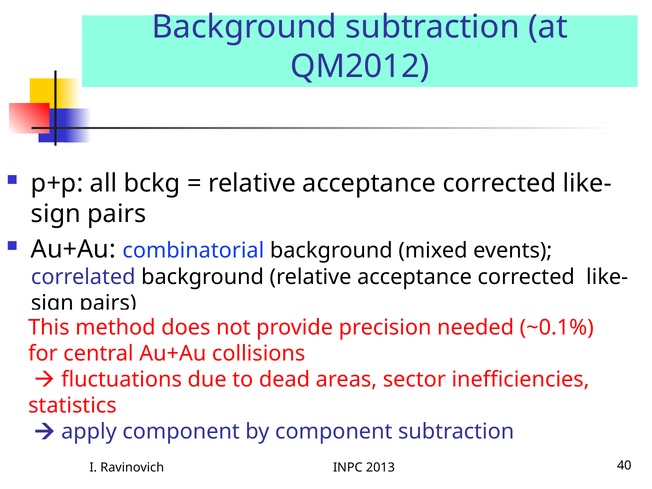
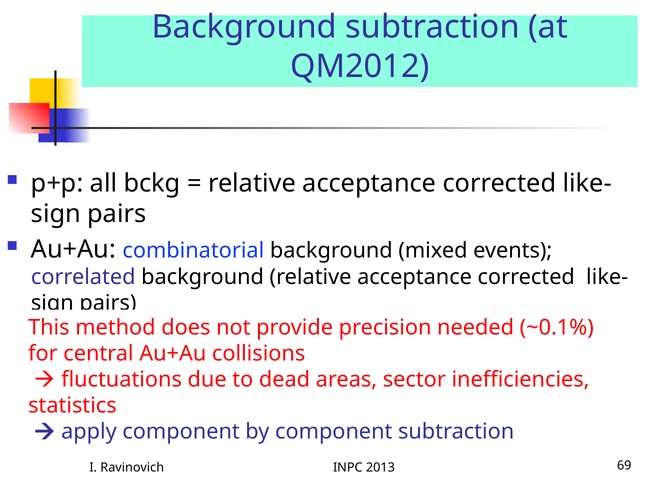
40: 40 -> 69
